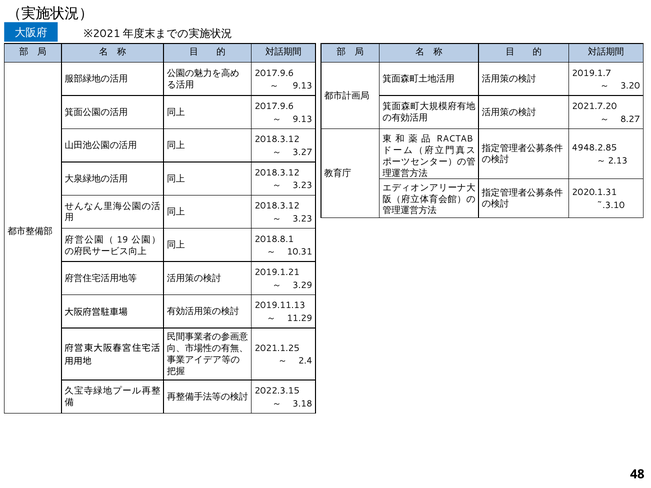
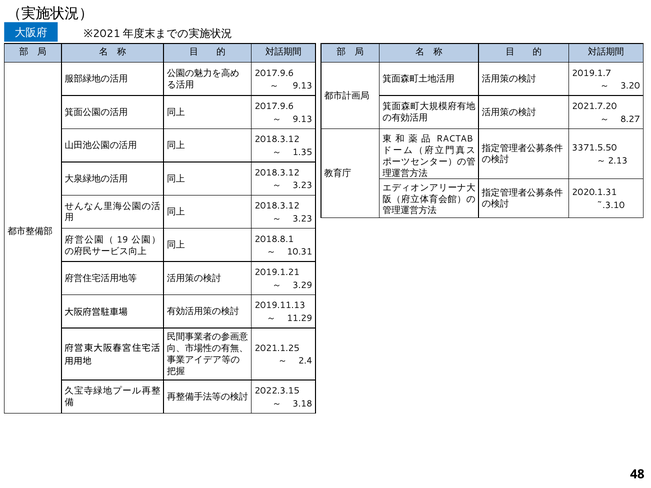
4948.2.85: 4948.2.85 -> 3371.5.50
3.27: 3.27 -> 1.35
